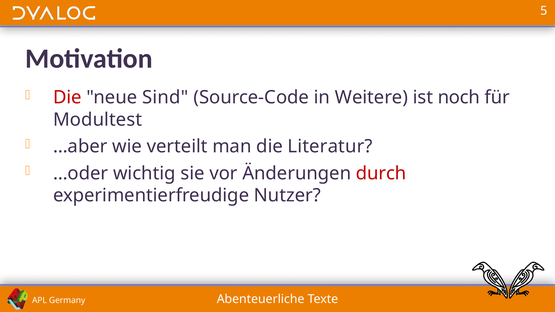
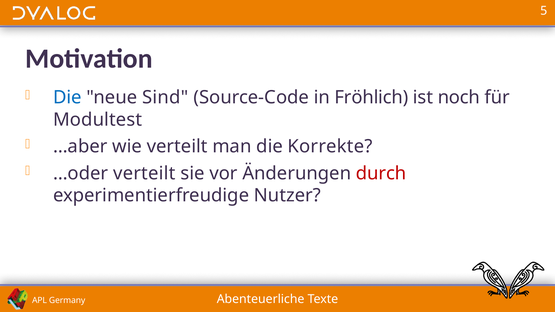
Die at (67, 98) colour: red -> blue
Weitere: Weitere -> Fröhlich
Literatur: Literatur -> Korrekte
…oder wichtig: wichtig -> verteilt
